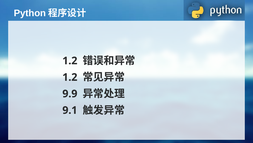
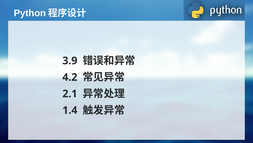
1.2 at (70, 60): 1.2 -> 3.9
1.2 at (70, 77): 1.2 -> 4.2
9.9: 9.9 -> 2.1
9.1: 9.1 -> 1.4
